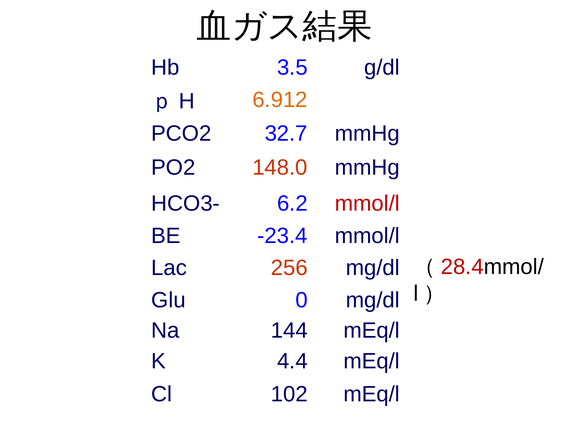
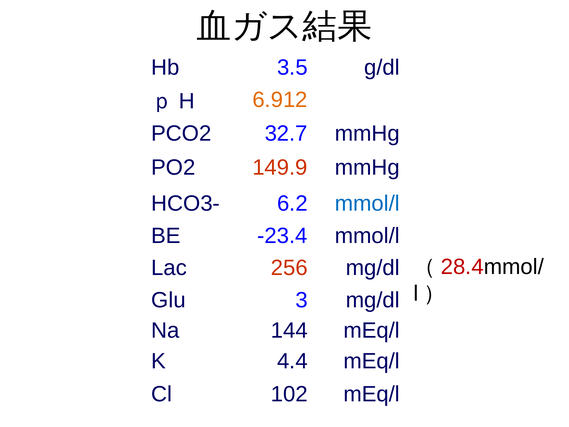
148.0: 148.0 -> 149.9
mmol/l at (367, 203) colour: red -> blue
0: 0 -> 3
